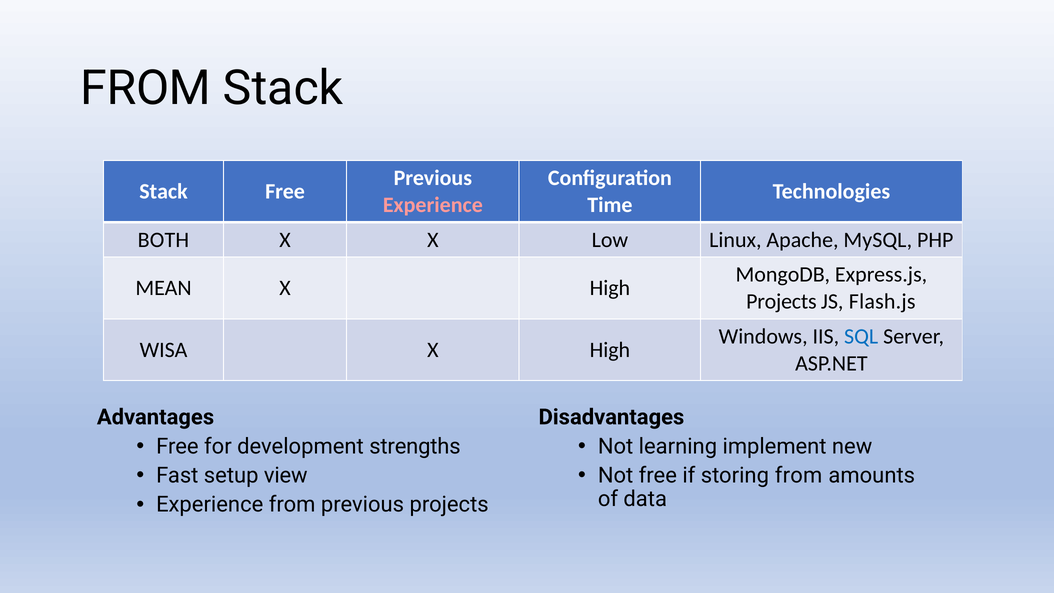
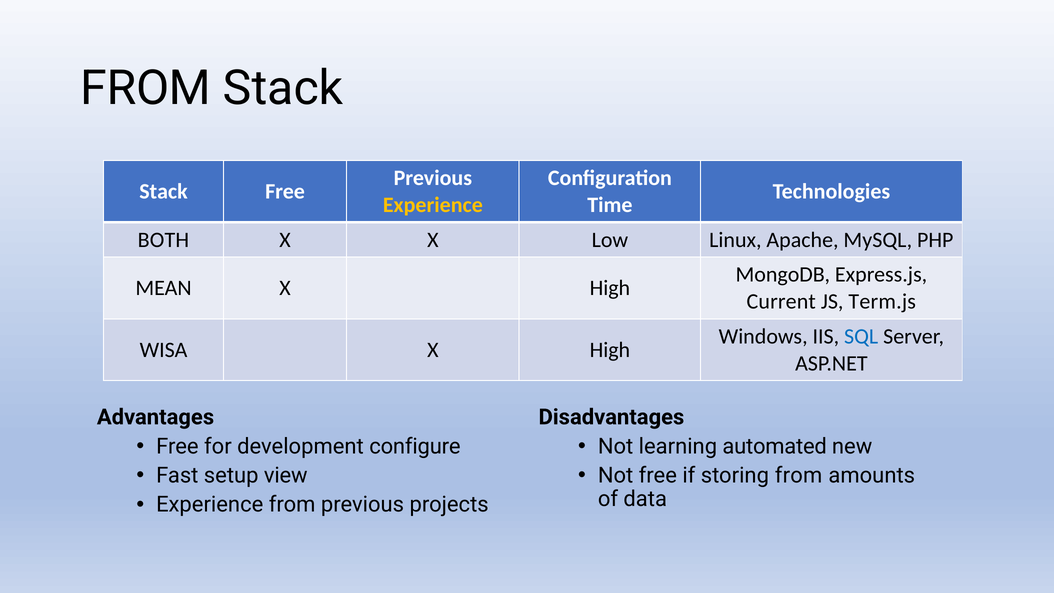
Experience at (433, 205) colour: pink -> yellow
Projects at (781, 302): Projects -> Current
Flash.js: Flash.js -> Term.js
strengths: strengths -> configure
implement: implement -> automated
